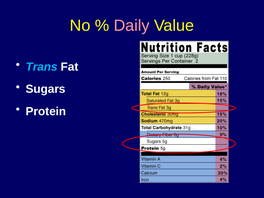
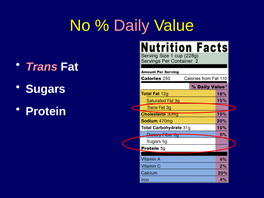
Trans colour: light blue -> pink
